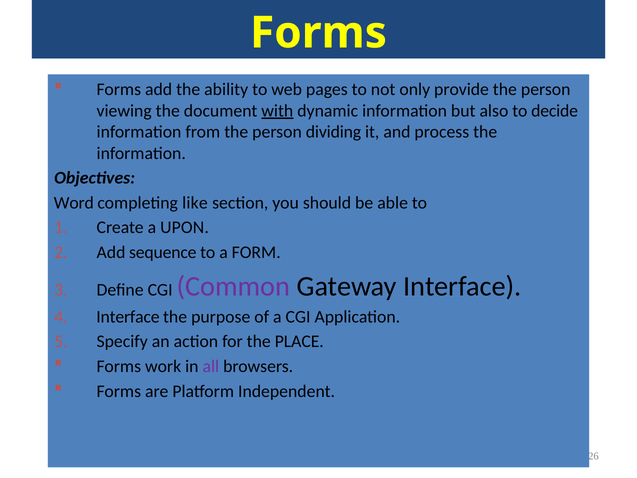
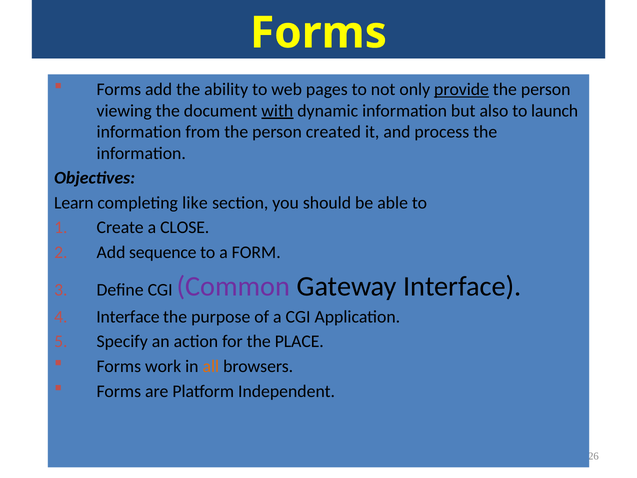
provide underline: none -> present
decide: decide -> launch
dividing: dividing -> created
Word: Word -> Learn
UPON: UPON -> CLOSE
all colour: purple -> orange
